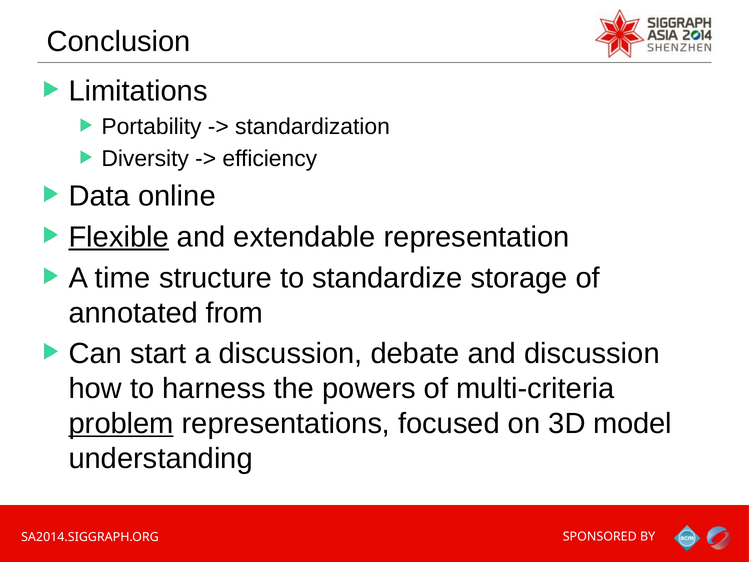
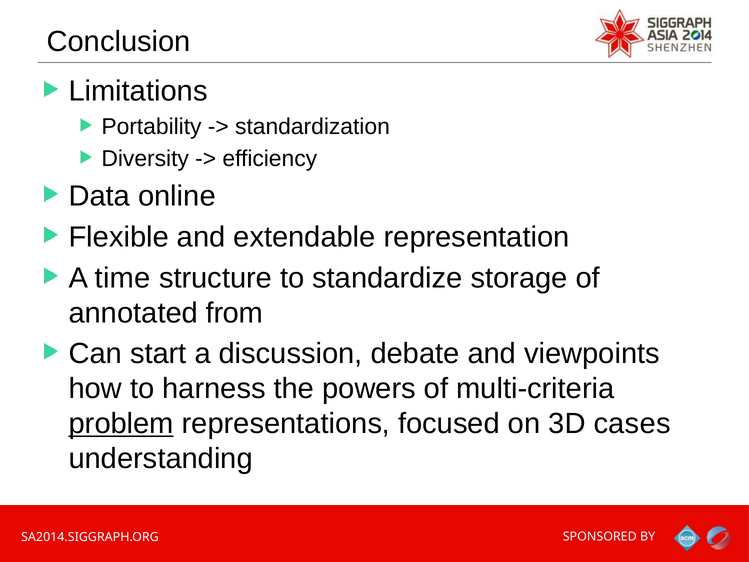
Flexible underline: present -> none
and discussion: discussion -> viewpoints
model: model -> cases
